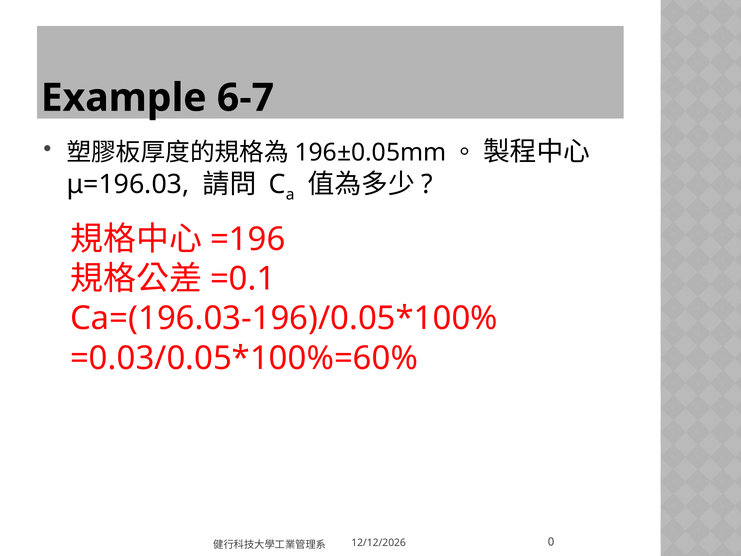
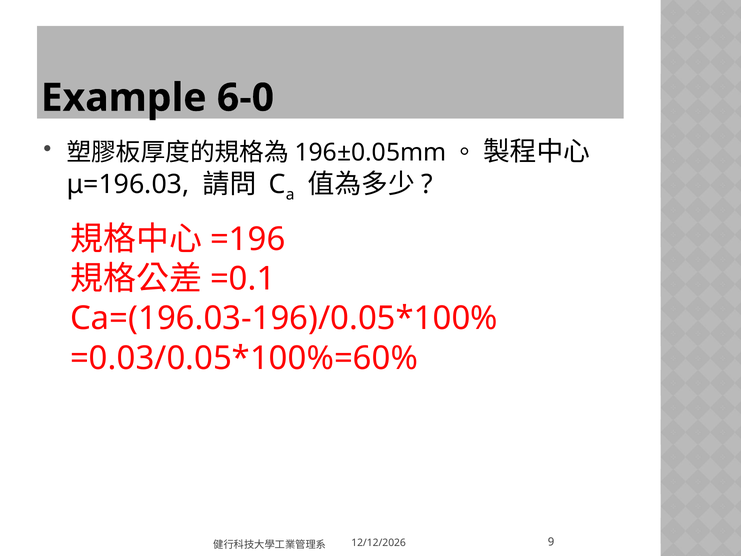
6-7: 6-7 -> 6-0
0: 0 -> 9
